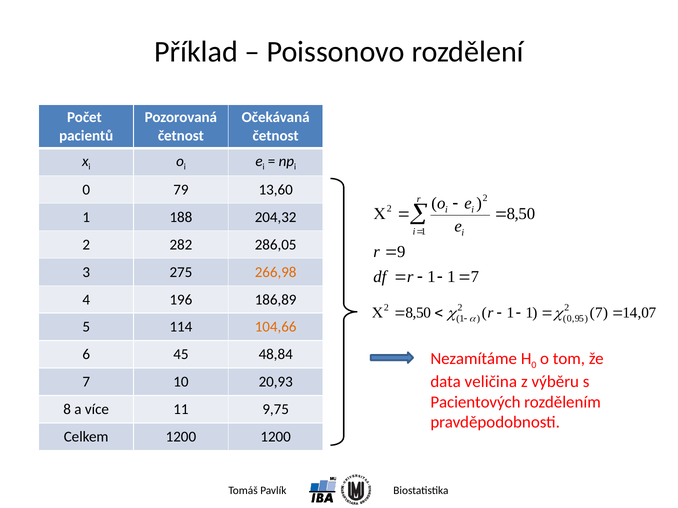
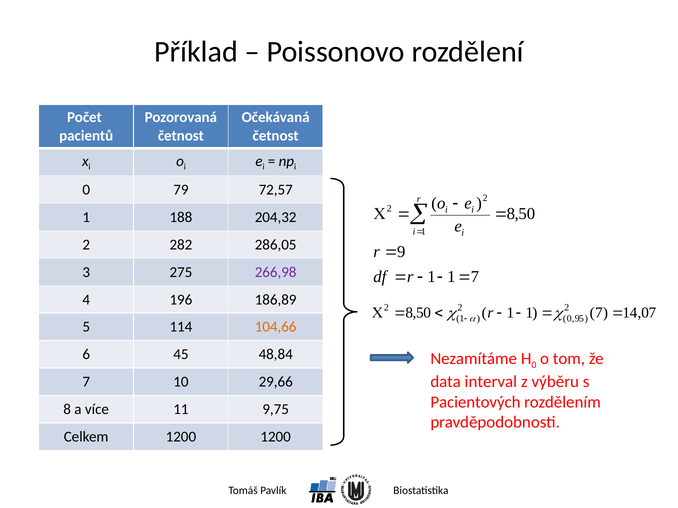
13,60: 13,60 -> 72,57
266,98 colour: orange -> purple
veličina: veličina -> interval
20,93: 20,93 -> 29,66
